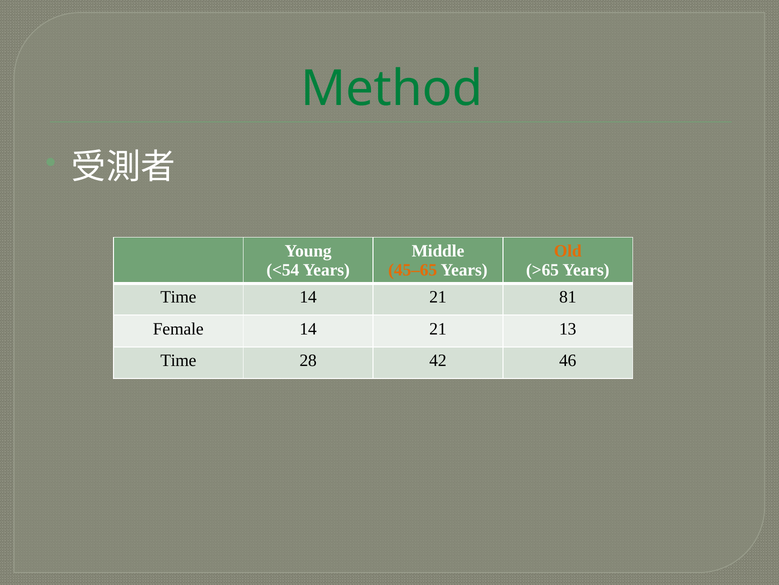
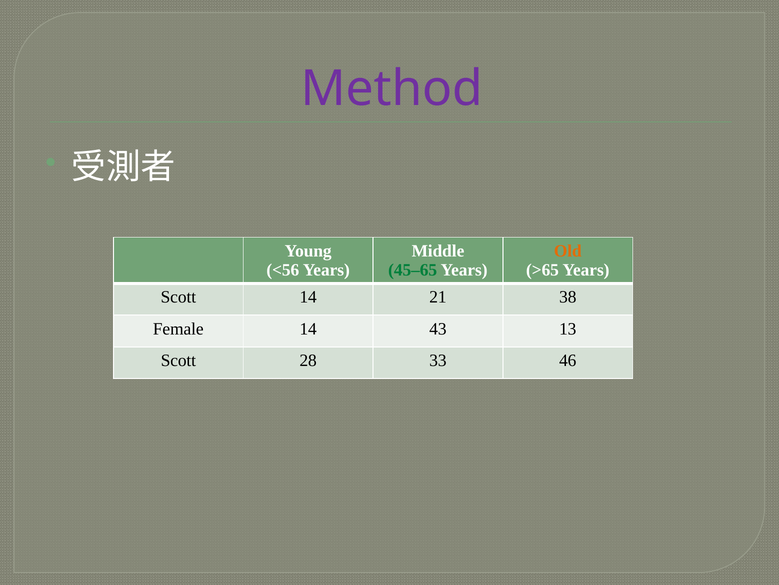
Method colour: green -> purple
<54: <54 -> <56
45–65 colour: orange -> green
Time at (178, 297): Time -> Scott
81: 81 -> 38
Female 14 21: 21 -> 43
Time at (178, 360): Time -> Scott
42: 42 -> 33
